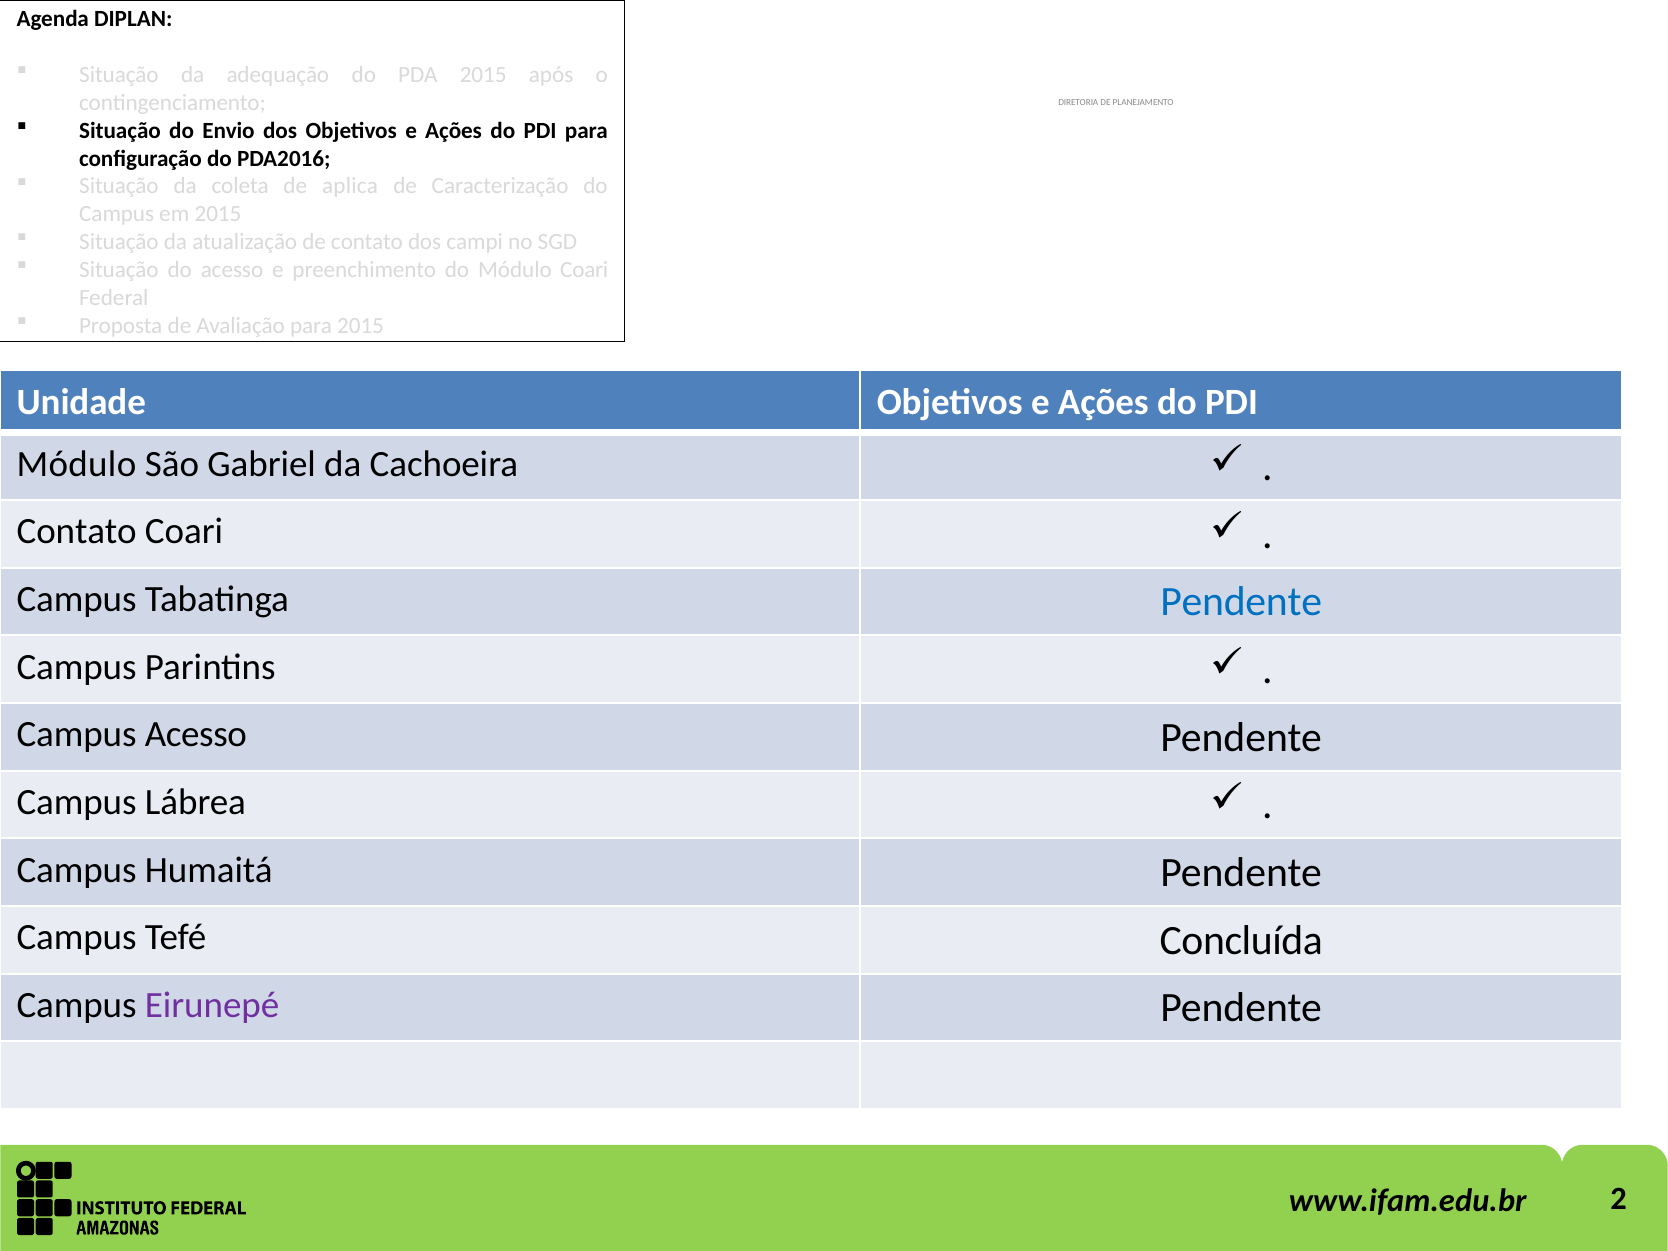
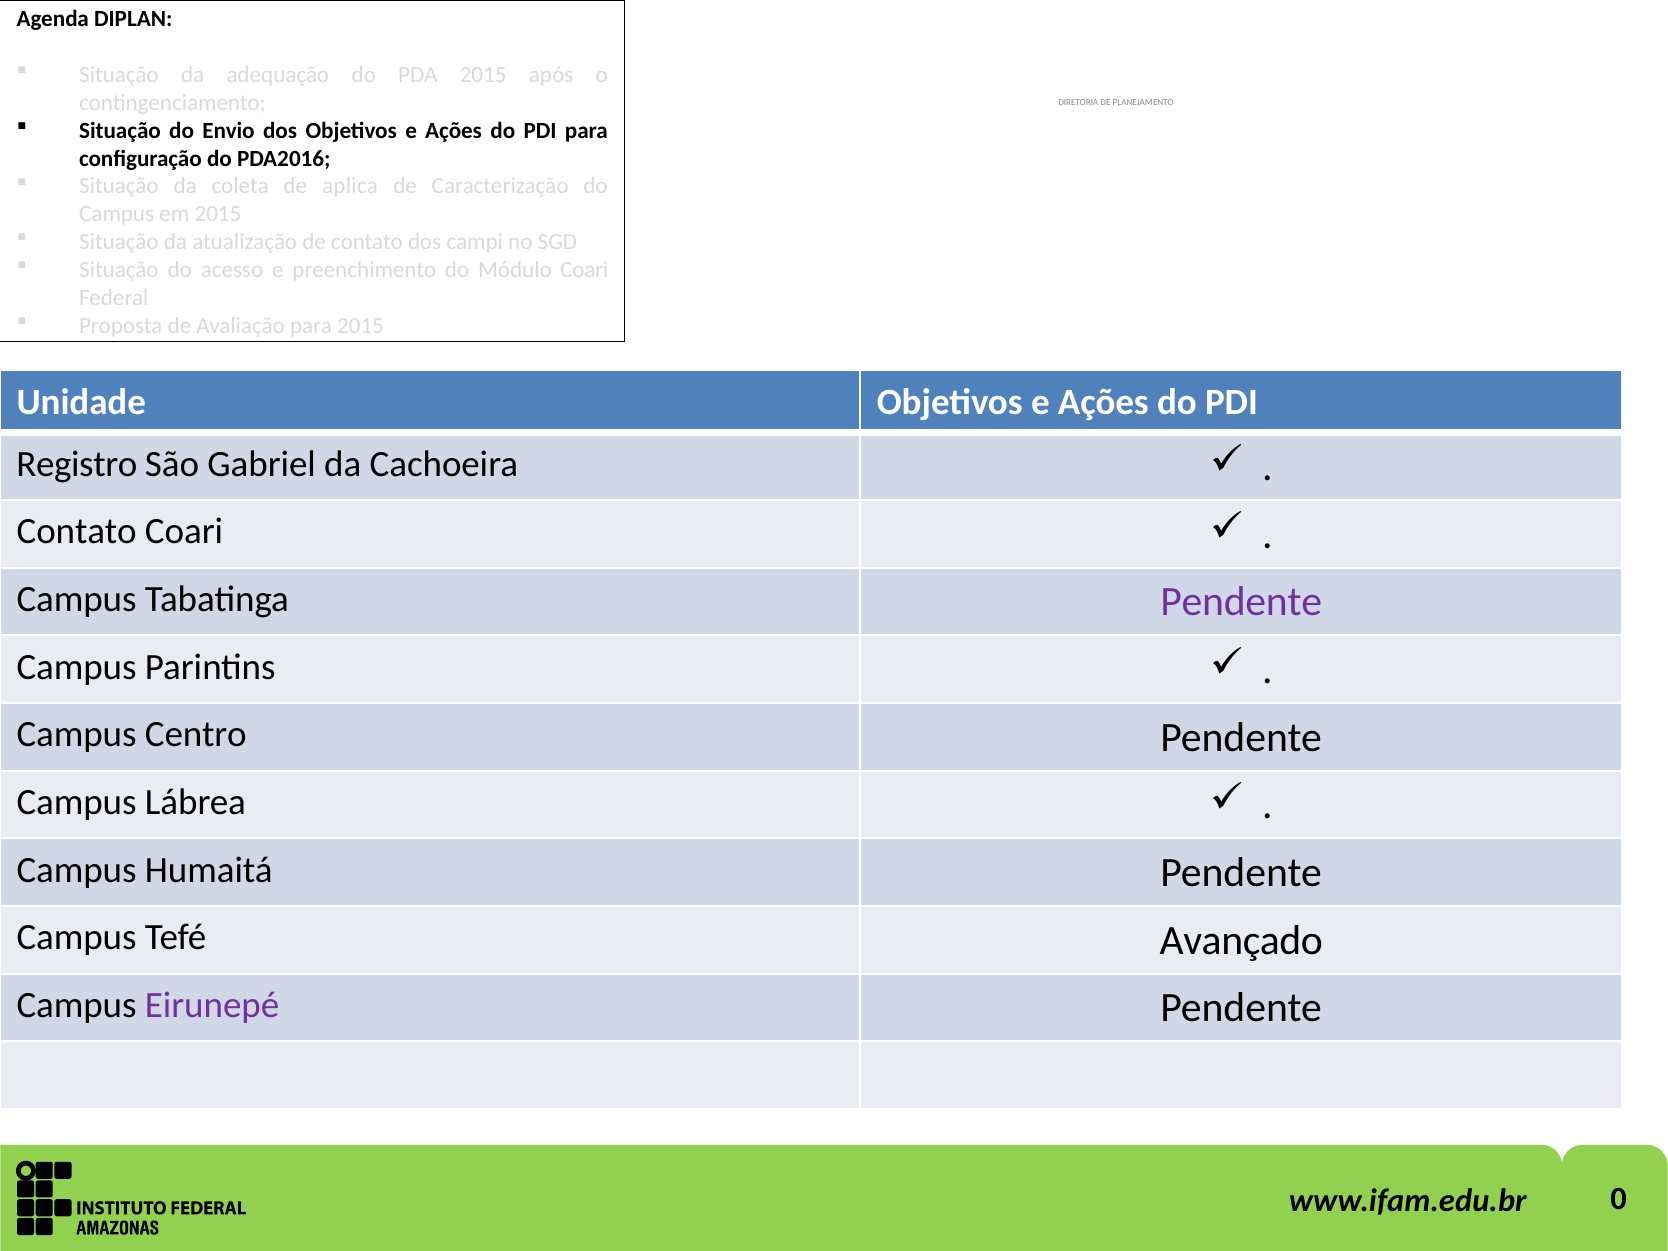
Módulo at (76, 464): Módulo -> Registro
Pendente at (1241, 602) colour: blue -> purple
Campus Acesso: Acesso -> Centro
Concluída: Concluída -> Avançado
2: 2 -> 0
